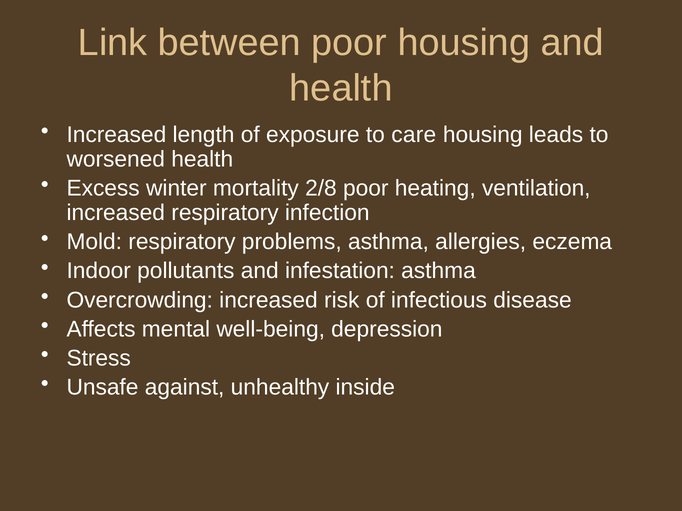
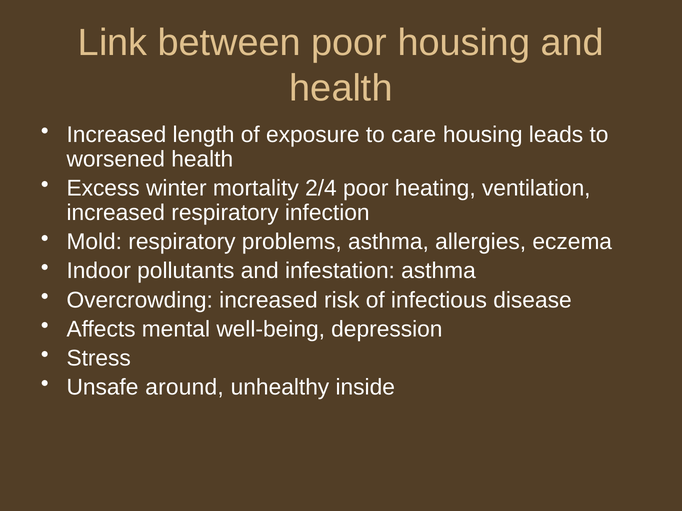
2/8: 2/8 -> 2/4
against: against -> around
